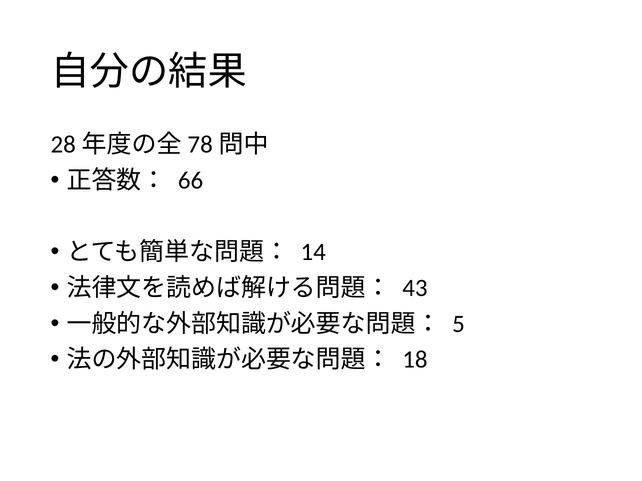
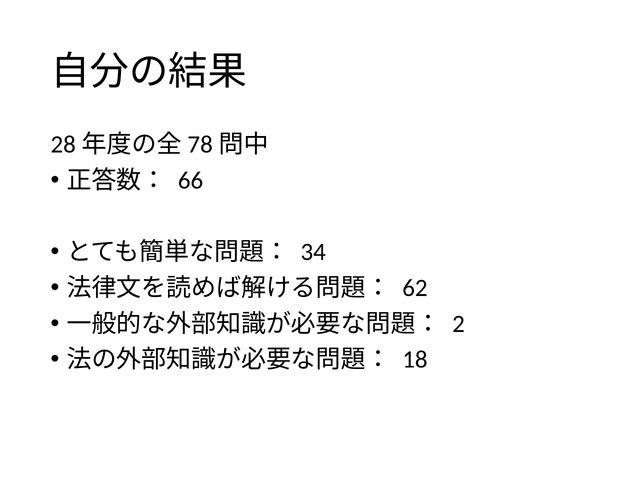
14: 14 -> 34
43: 43 -> 62
5: 5 -> 2
